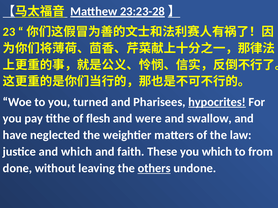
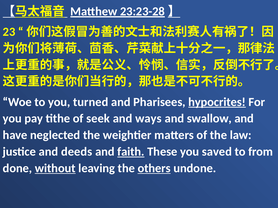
flesh: flesh -> seek
were: were -> ways
and which: which -> deeds
faith underline: none -> present
you which: which -> saved
without underline: none -> present
